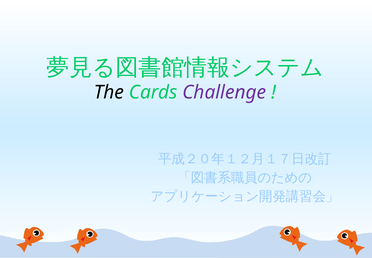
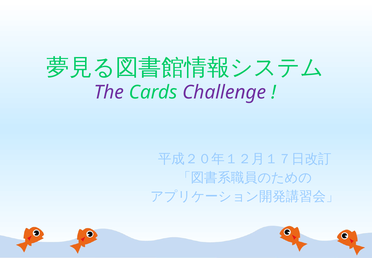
The colour: black -> purple
